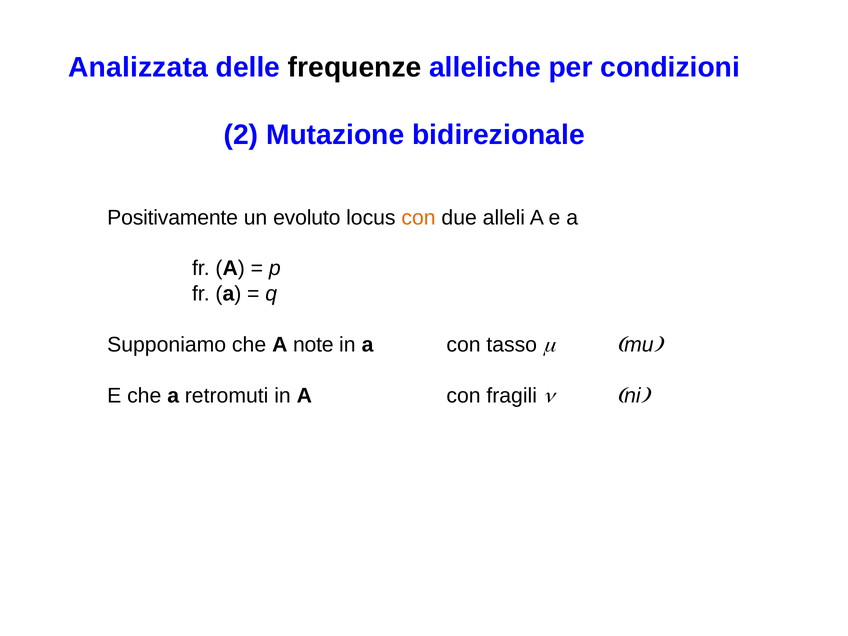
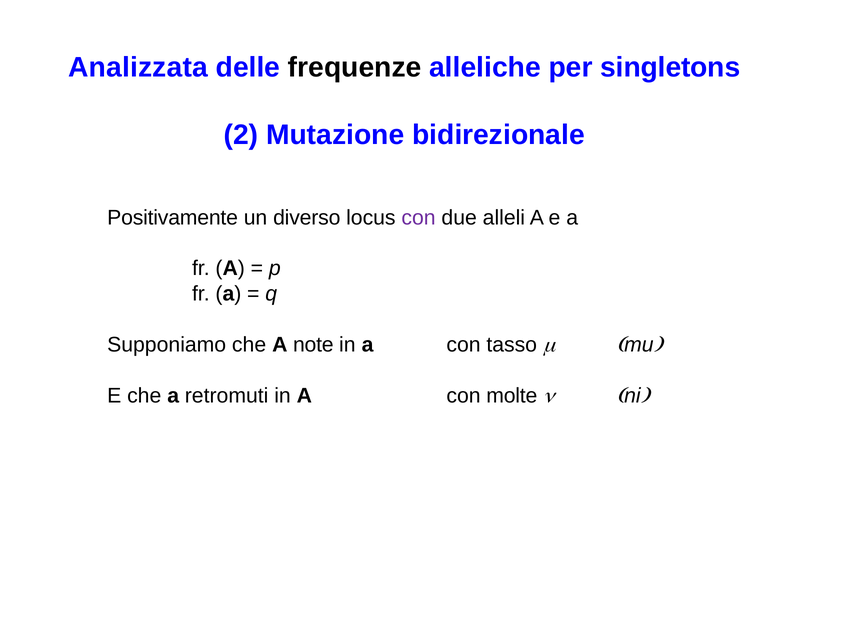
condizioni: condizioni -> singletons
evoluto: evoluto -> diverso
con at (419, 218) colour: orange -> purple
fragili: fragili -> molte
